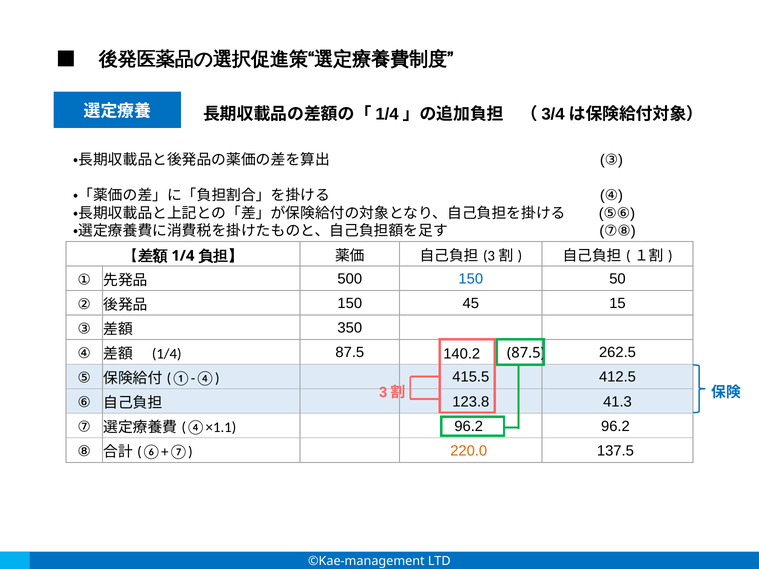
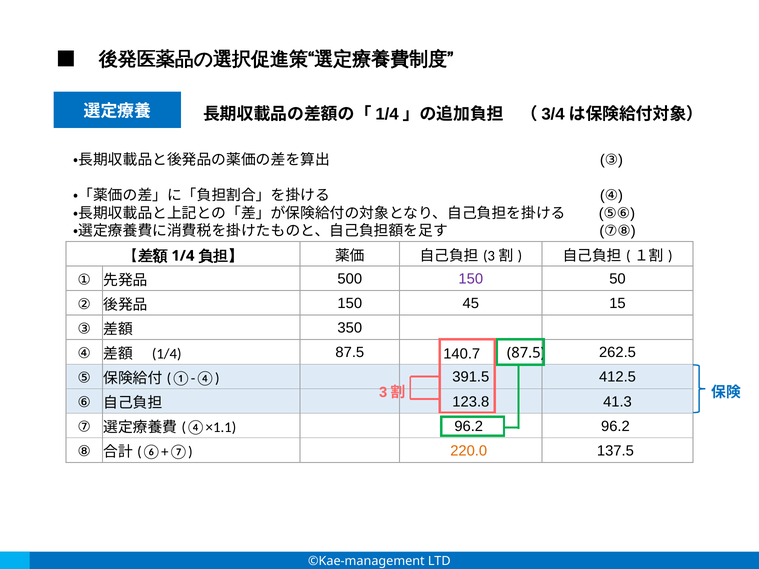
150 at (471, 279) colour: blue -> purple
140.2: 140.2 -> 140.7
415.5: 415.5 -> 391.5
